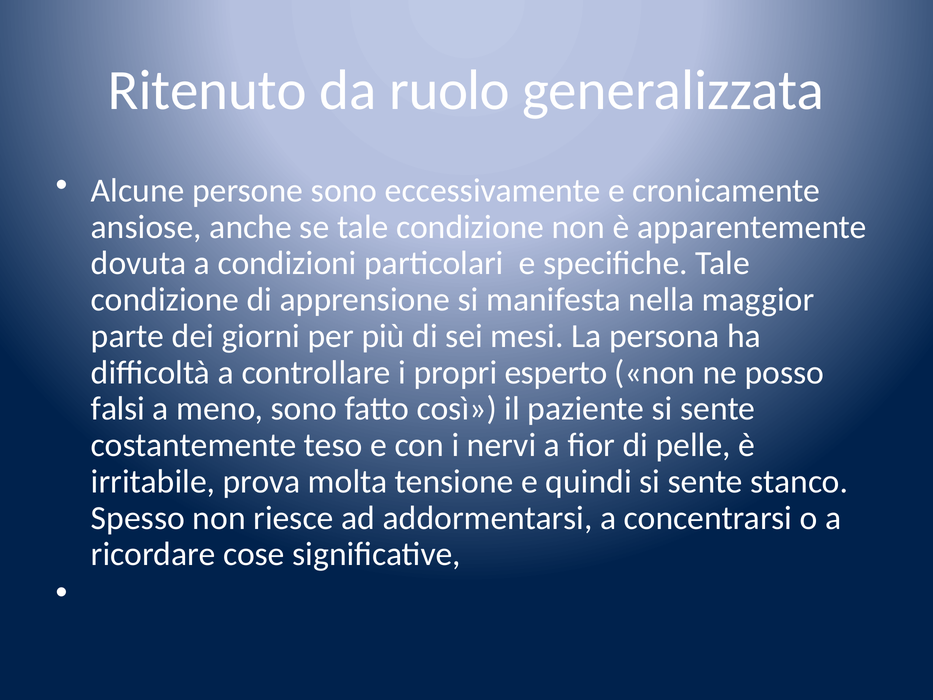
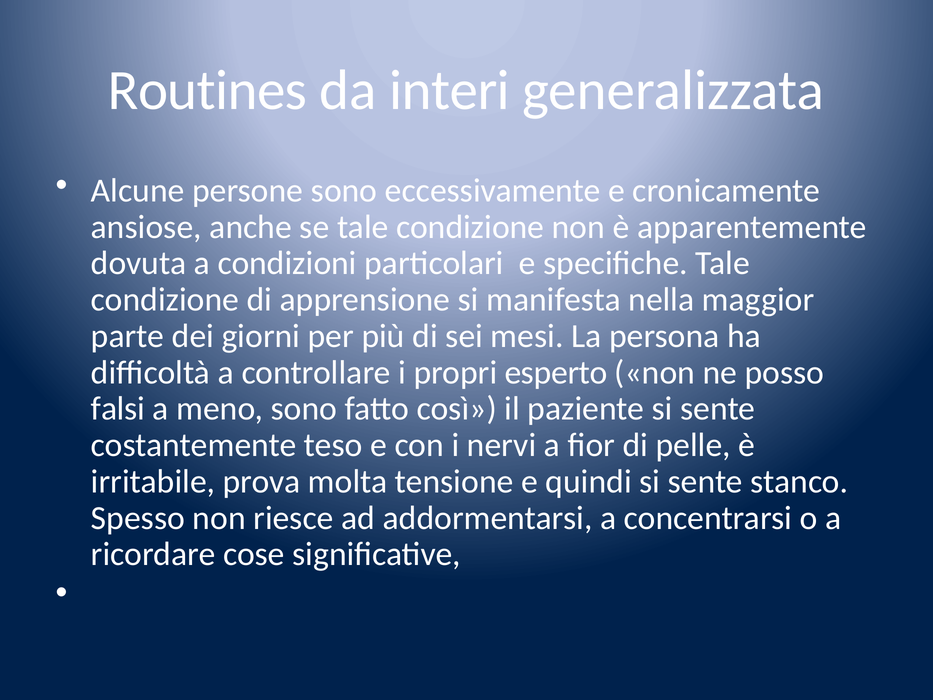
Ritenuto: Ritenuto -> Routines
ruolo: ruolo -> interi
